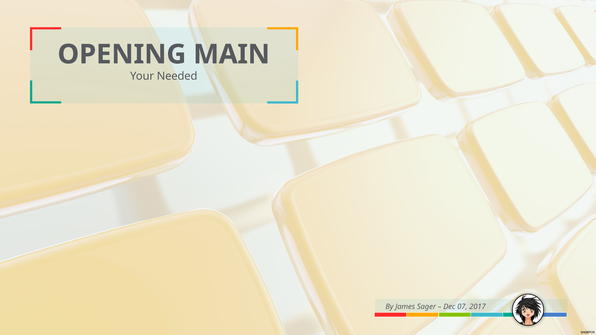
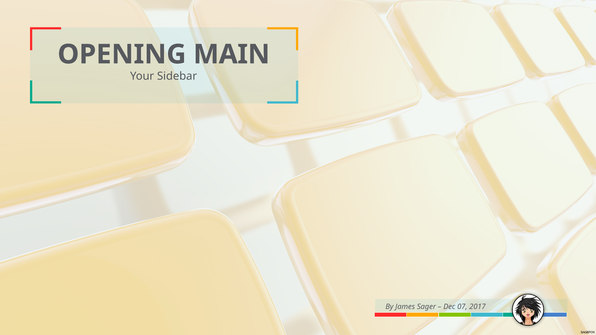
Needed: Needed -> Sidebar
